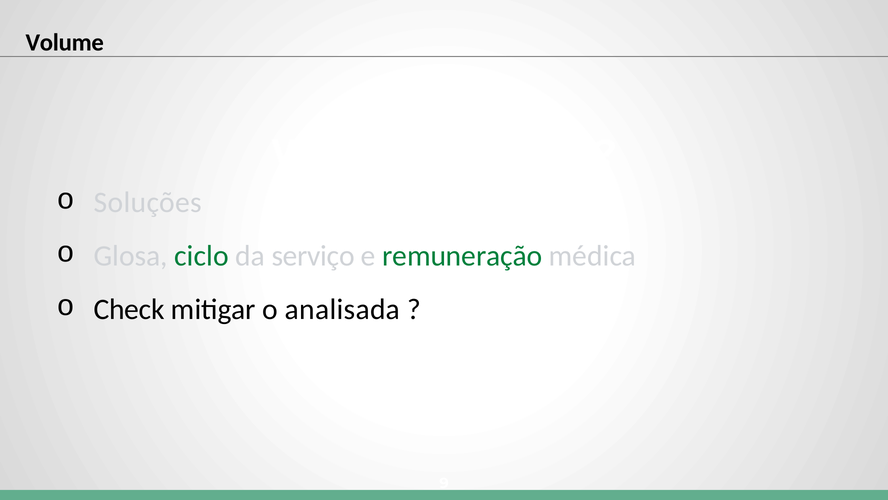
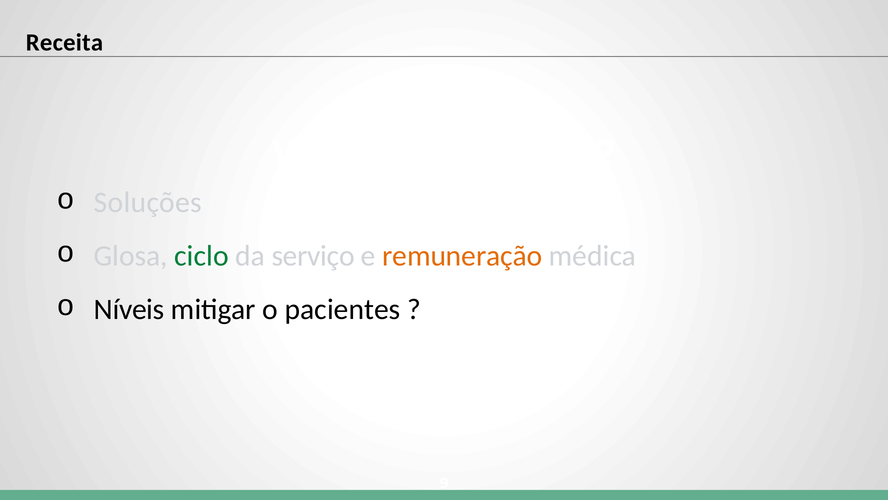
Volume: Volume -> Receita
remuneração colour: green -> orange
Check: Check -> Níveis
analisada: analisada -> pacientes
